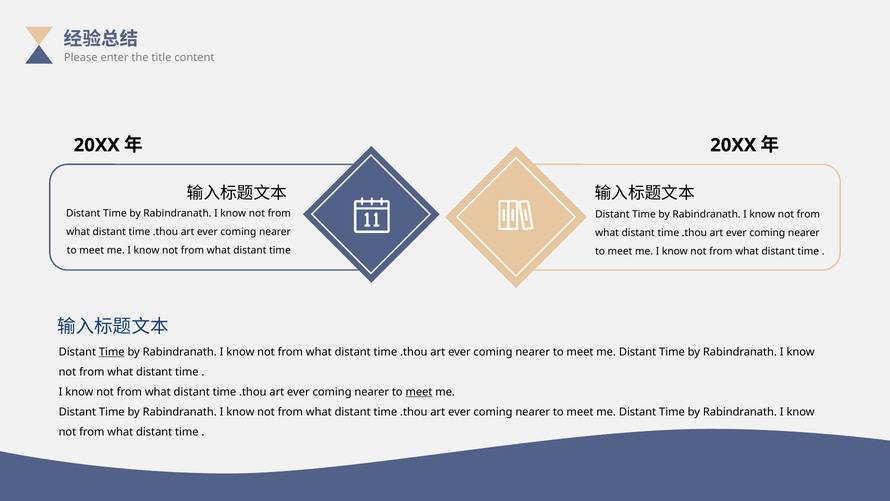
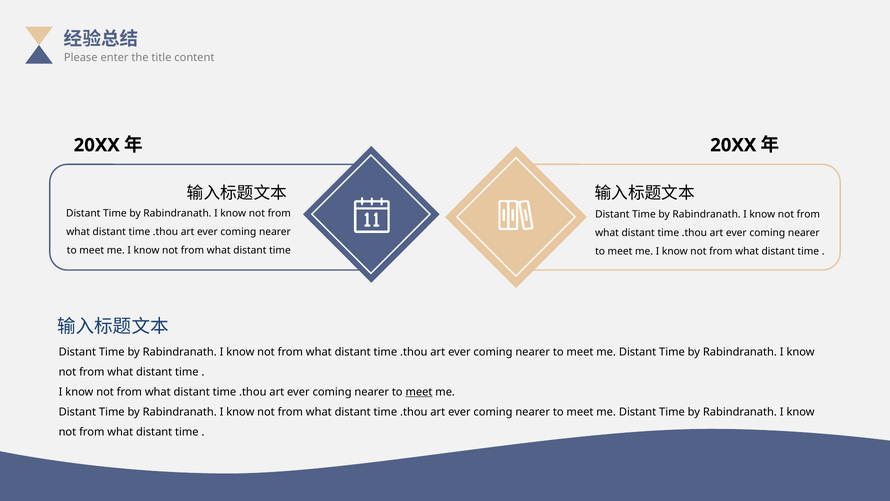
Time at (112, 352) underline: present -> none
